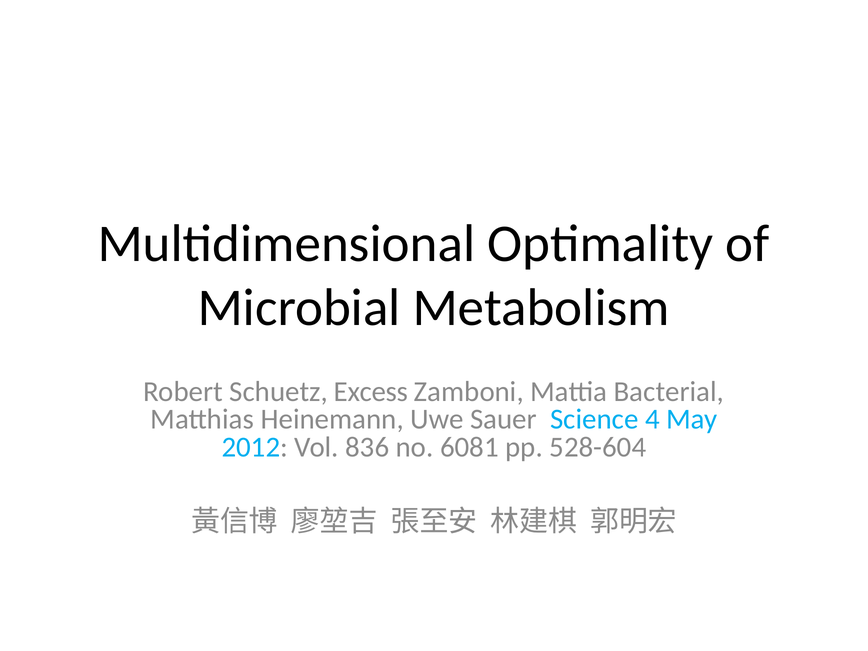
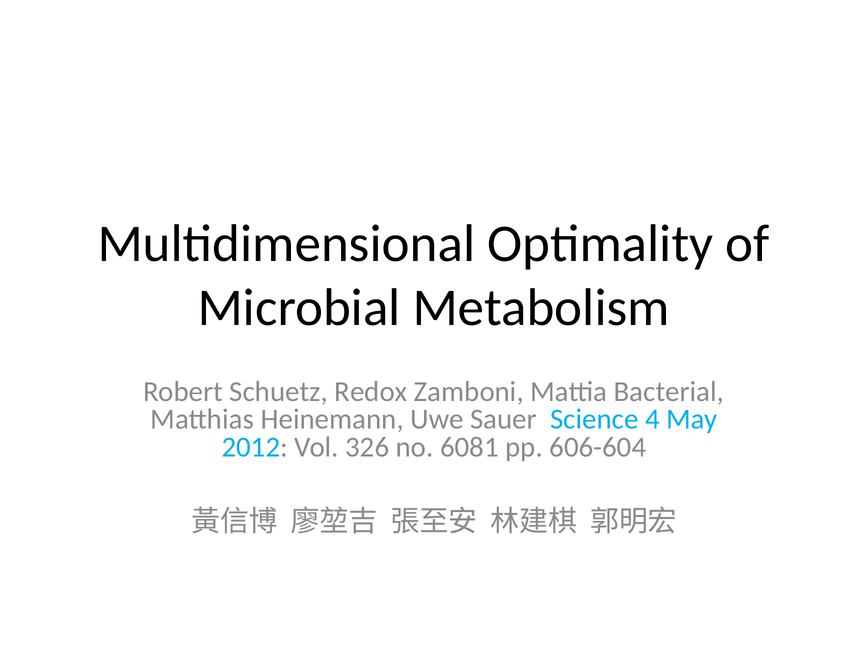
Excess: Excess -> Redox
836: 836 -> 326
528-604: 528-604 -> 606-604
